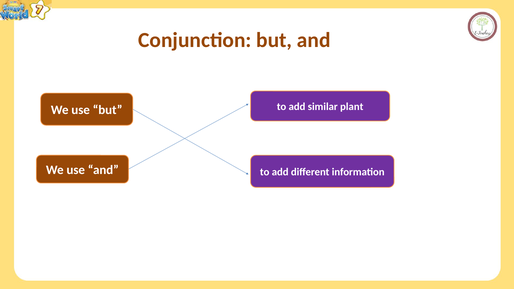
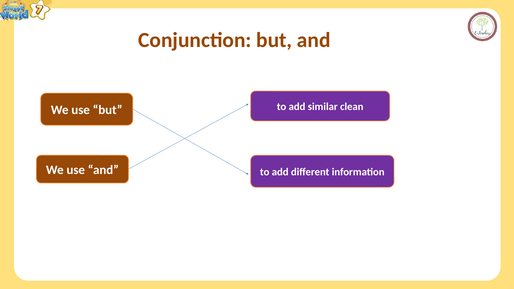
plant: plant -> clean
